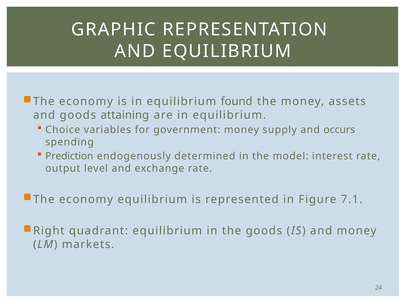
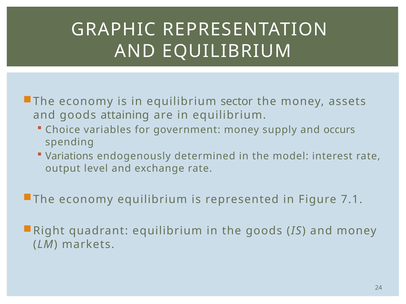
found: found -> sector
Prediction: Prediction -> Variations
